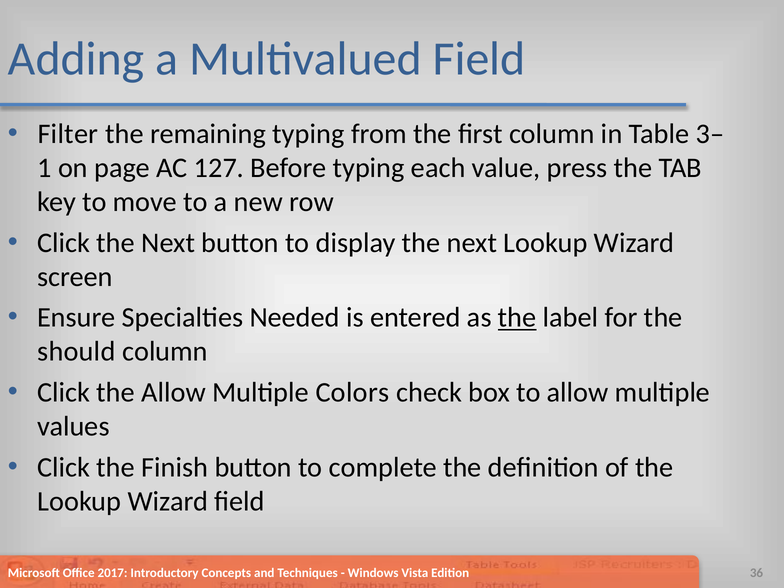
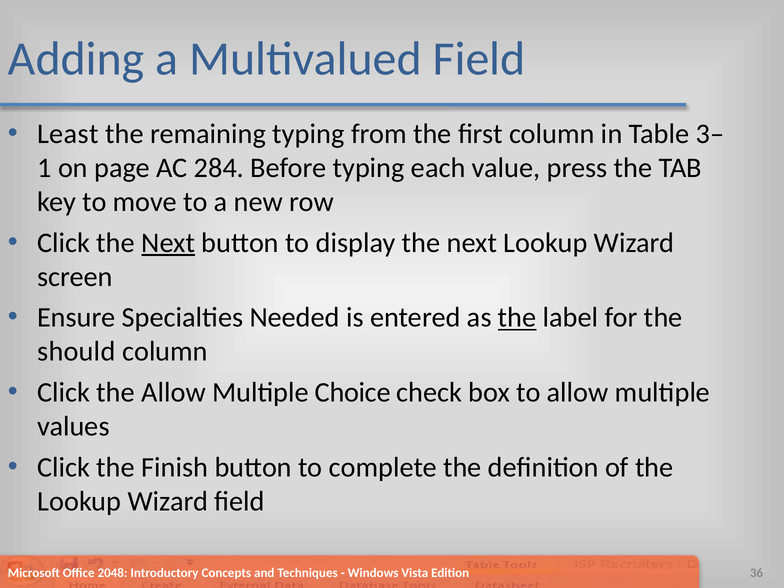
Filter: Filter -> Least
127: 127 -> 284
Next at (168, 243) underline: none -> present
Colors: Colors -> Choice
2017: 2017 -> 2048
